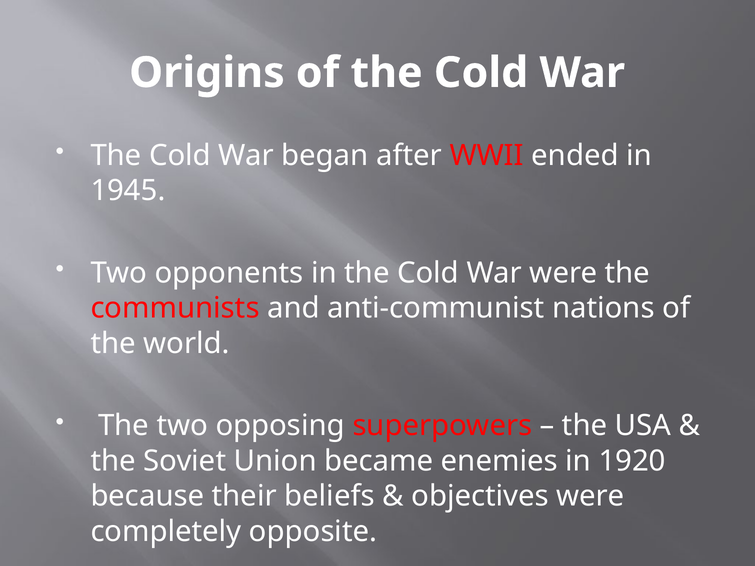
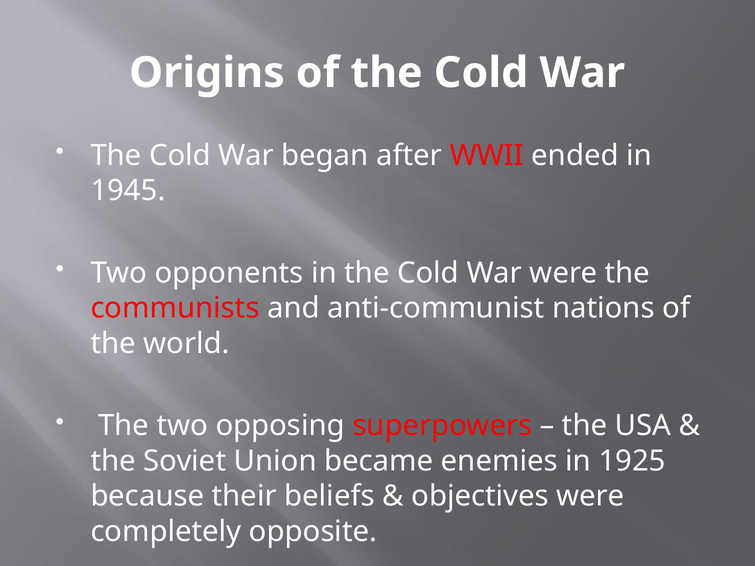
1920: 1920 -> 1925
